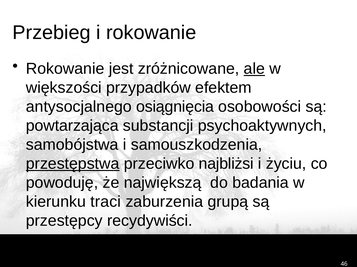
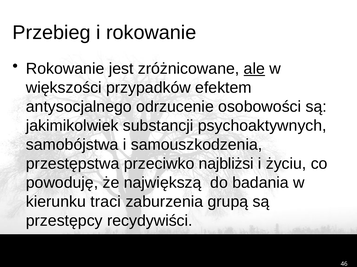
osiągnięcia: osiągnięcia -> odrzucenie
powtarzająca: powtarzająca -> jakimikolwiek
przestępstwa underline: present -> none
